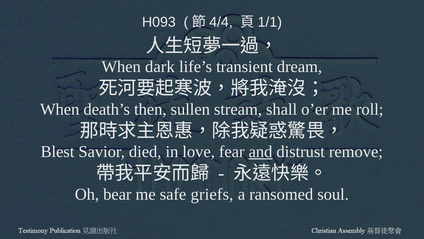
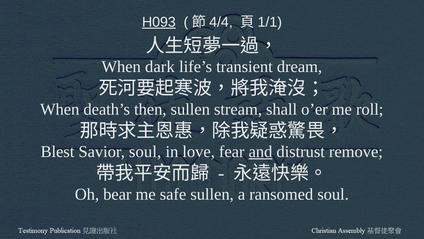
H093 underline: none -> present
Savior died: died -> soul
safe griefs: griefs -> sullen
